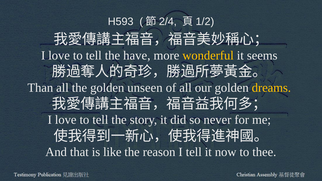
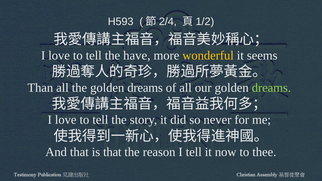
the golden unseen: unseen -> dreams
dreams at (271, 88) colour: yellow -> light green
is like: like -> that
